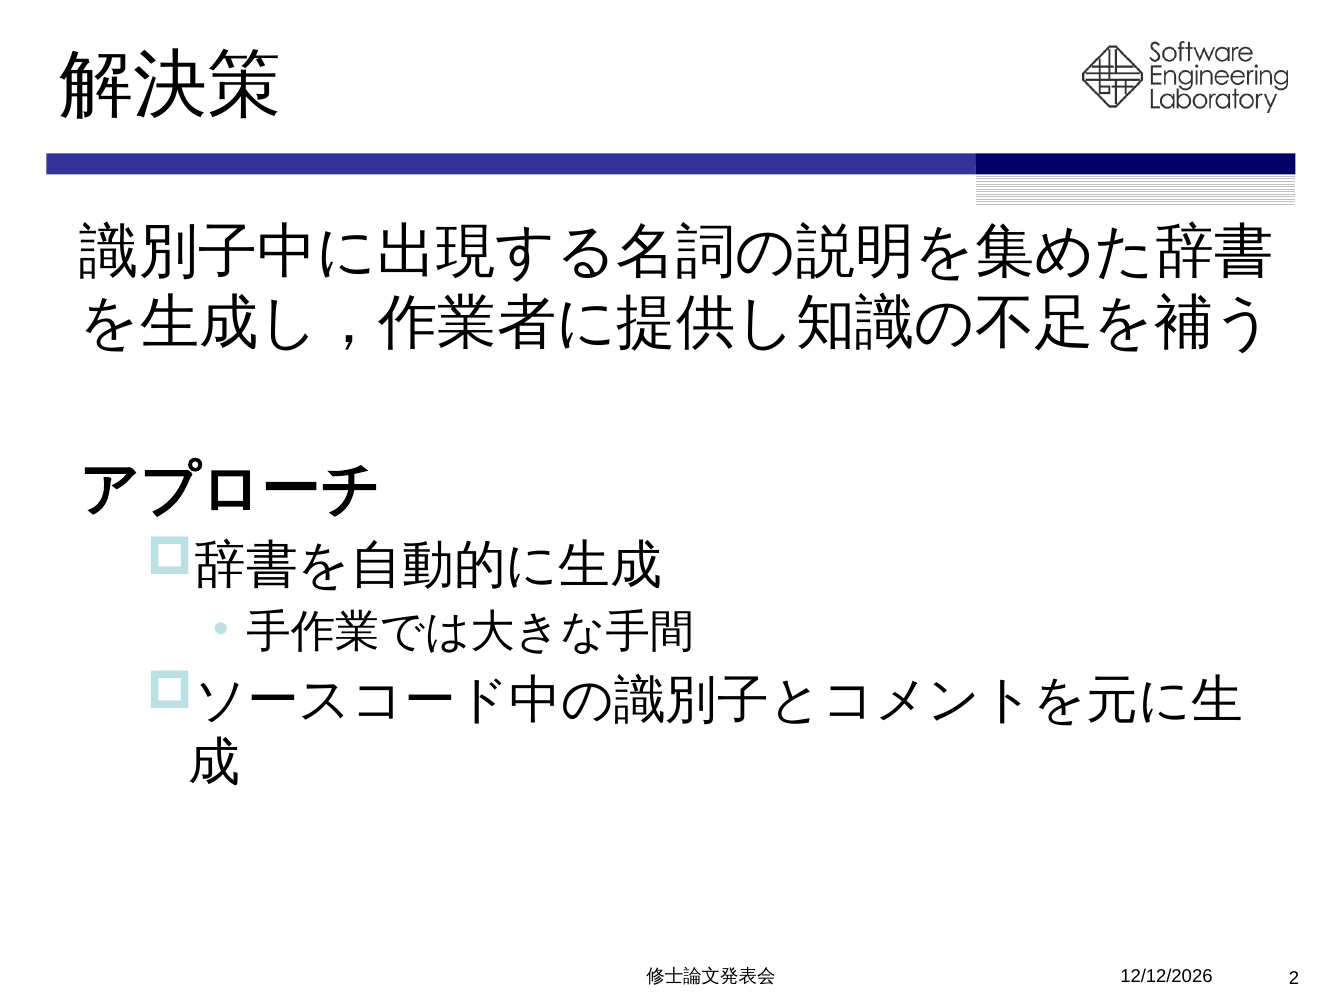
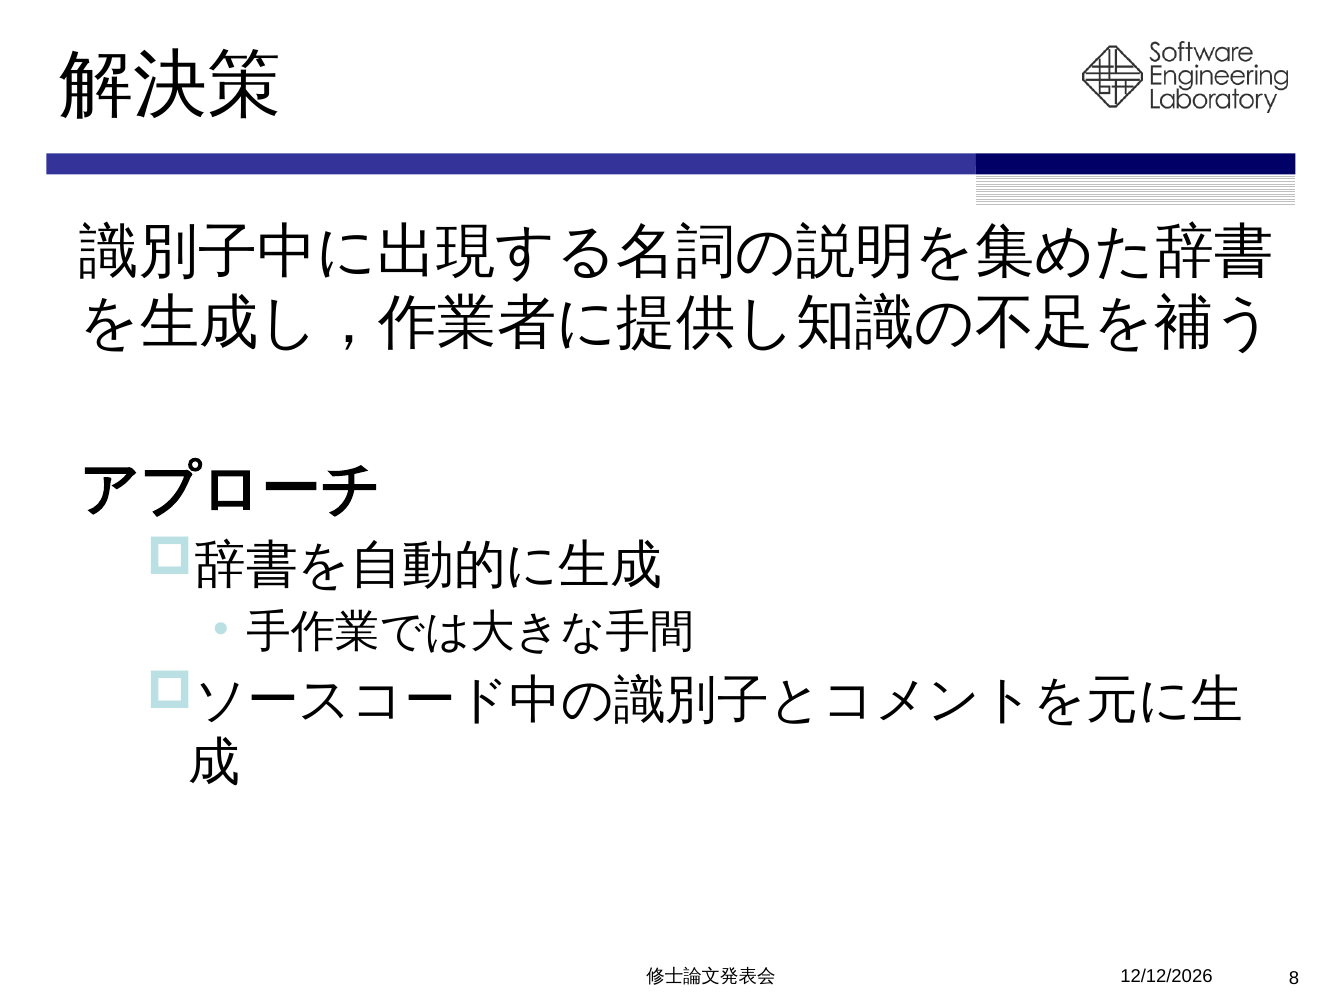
2: 2 -> 8
